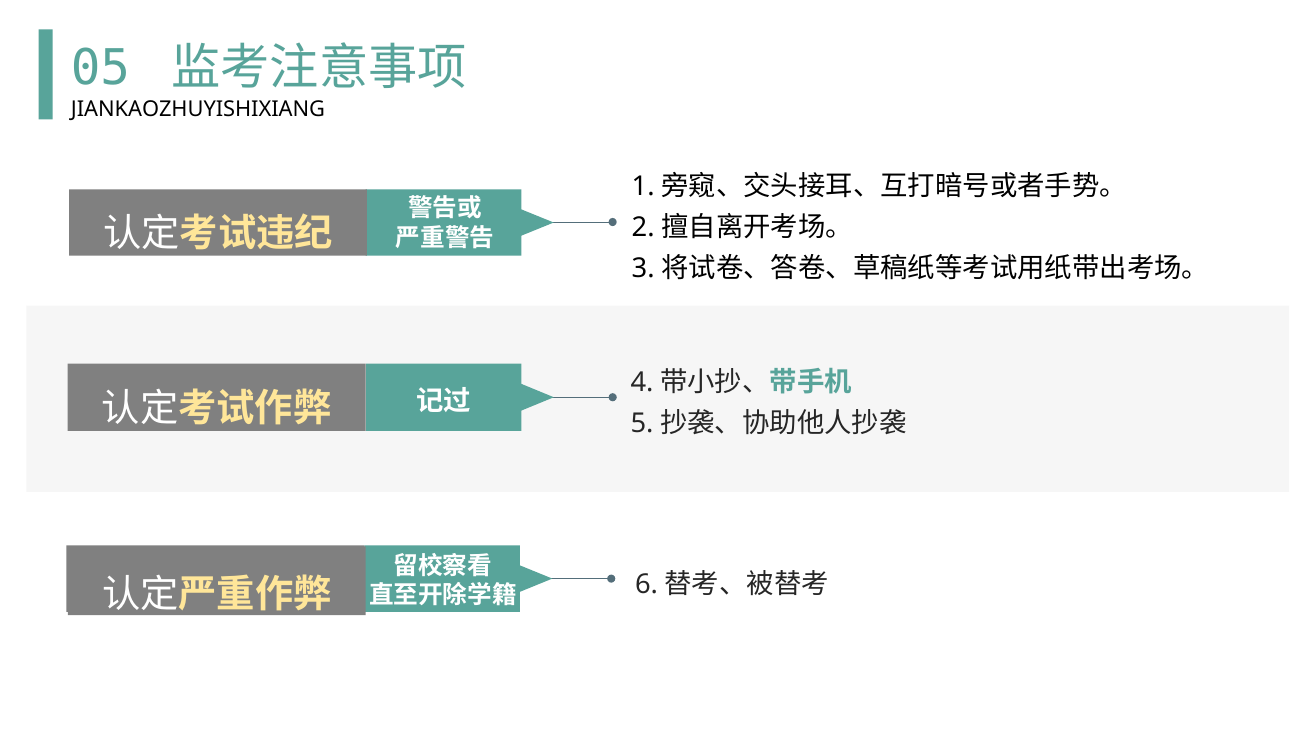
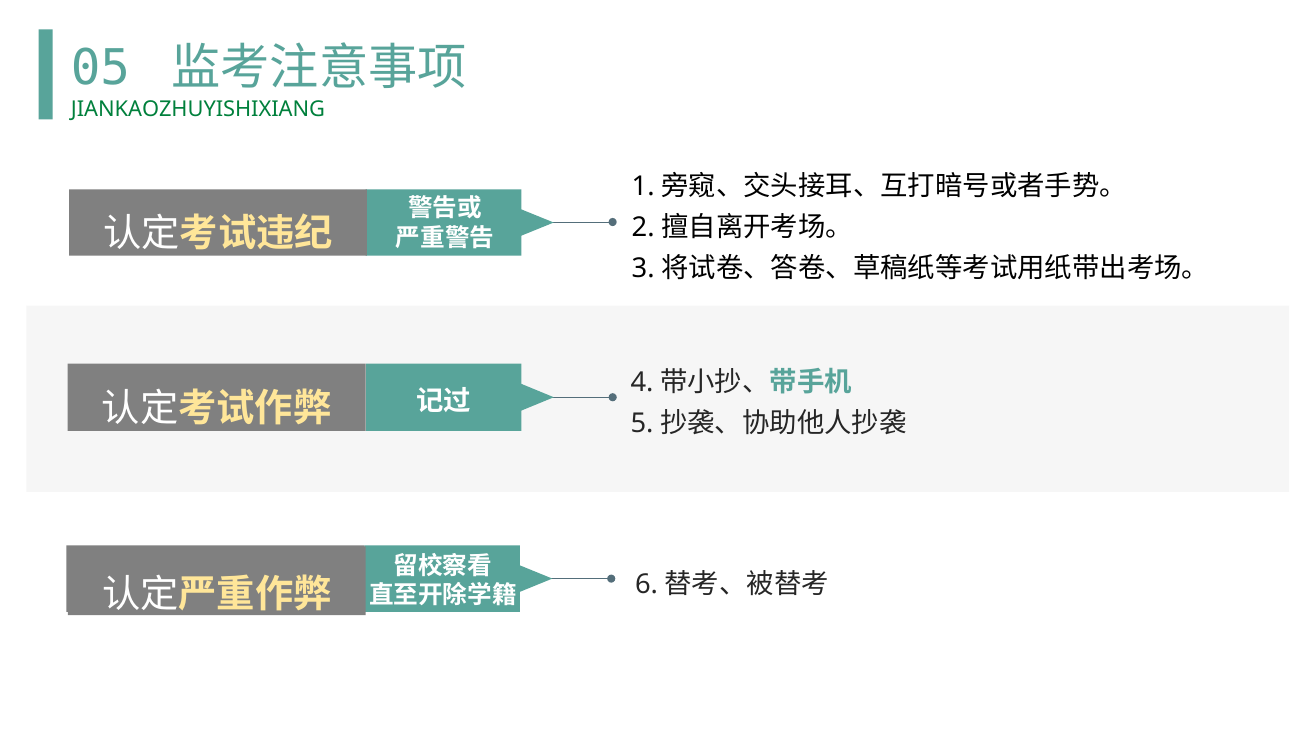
JIANKAOZHUYISHIXIANG colour: black -> green
